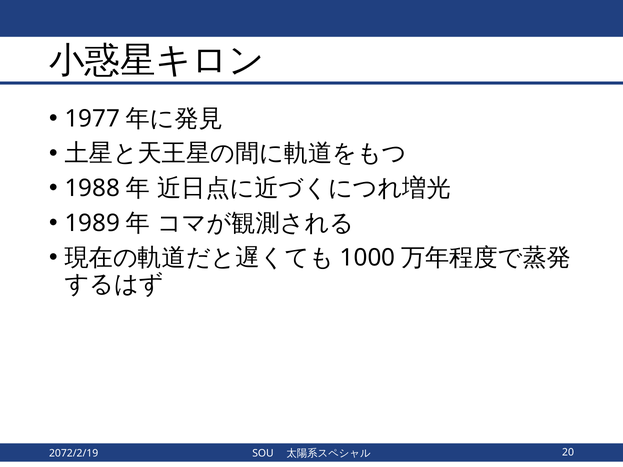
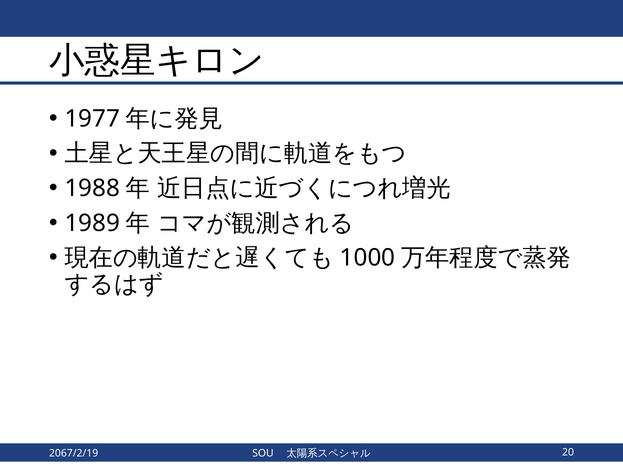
2072/2/19: 2072/2/19 -> 2067/2/19
